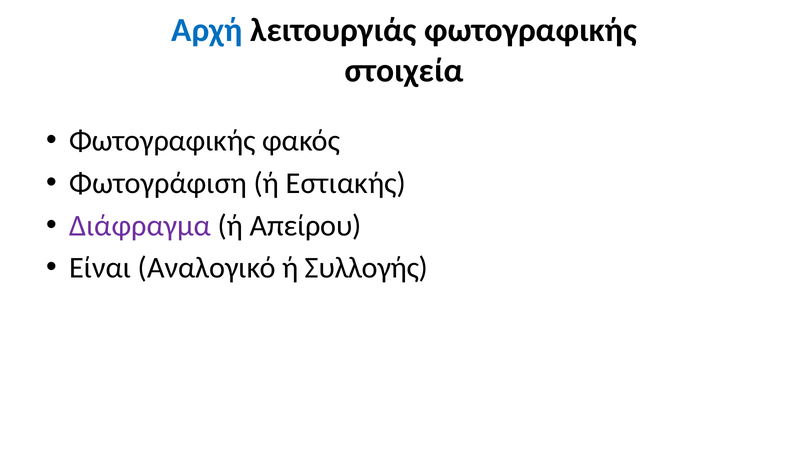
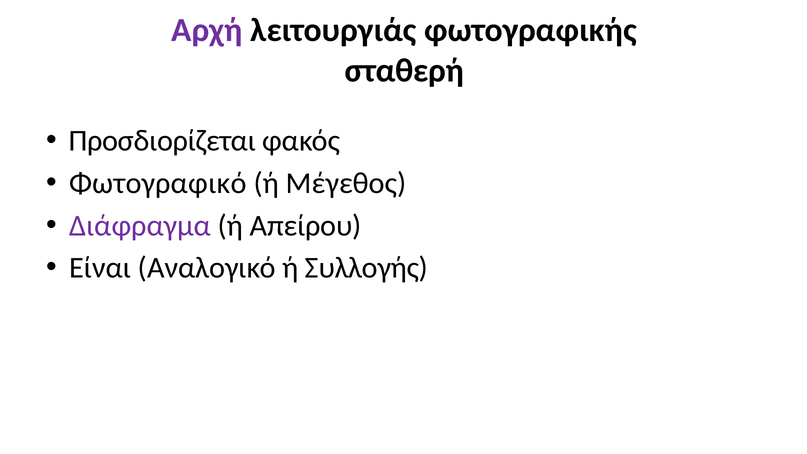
Αρχή colour: blue -> purple
στοιχεία: στοιχεία -> σταθερή
Φωτογραφικής at (162, 141): Φωτογραφικής -> Προσδιορίζεται
Φωτογράφιση: Φωτογράφιση -> Φωτογραφικό
Εστιακής: Εστιακής -> Μέγεθος
